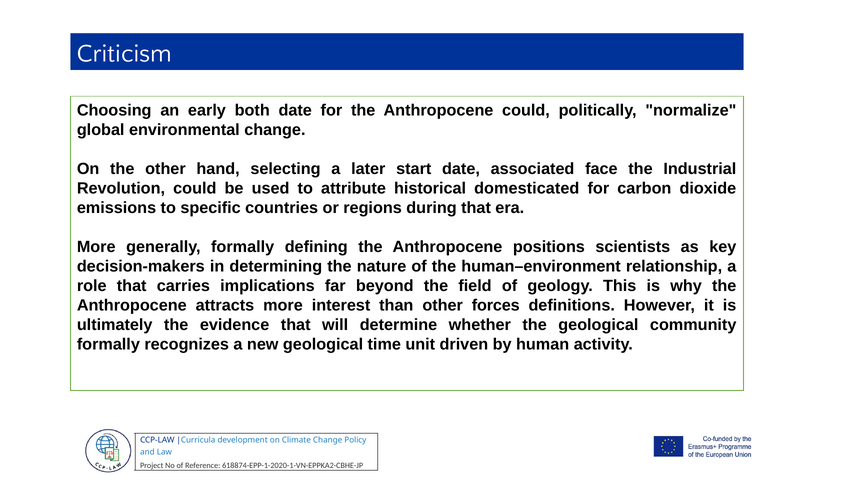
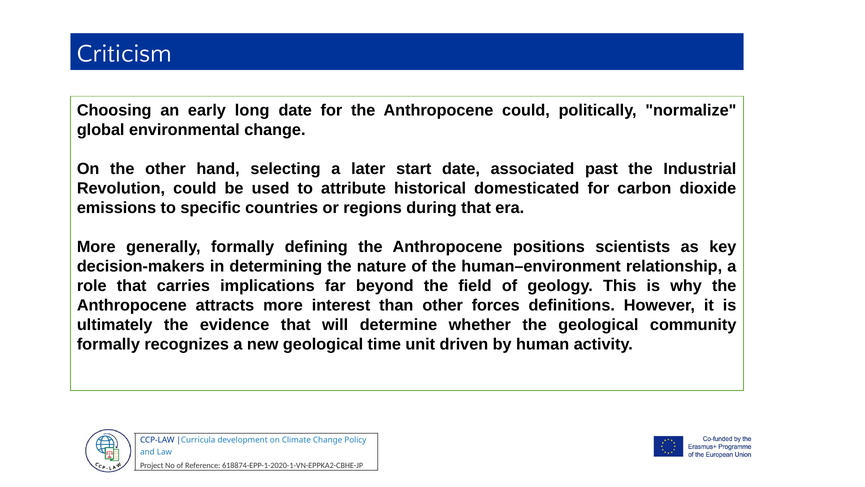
both: both -> long
face: face -> past
